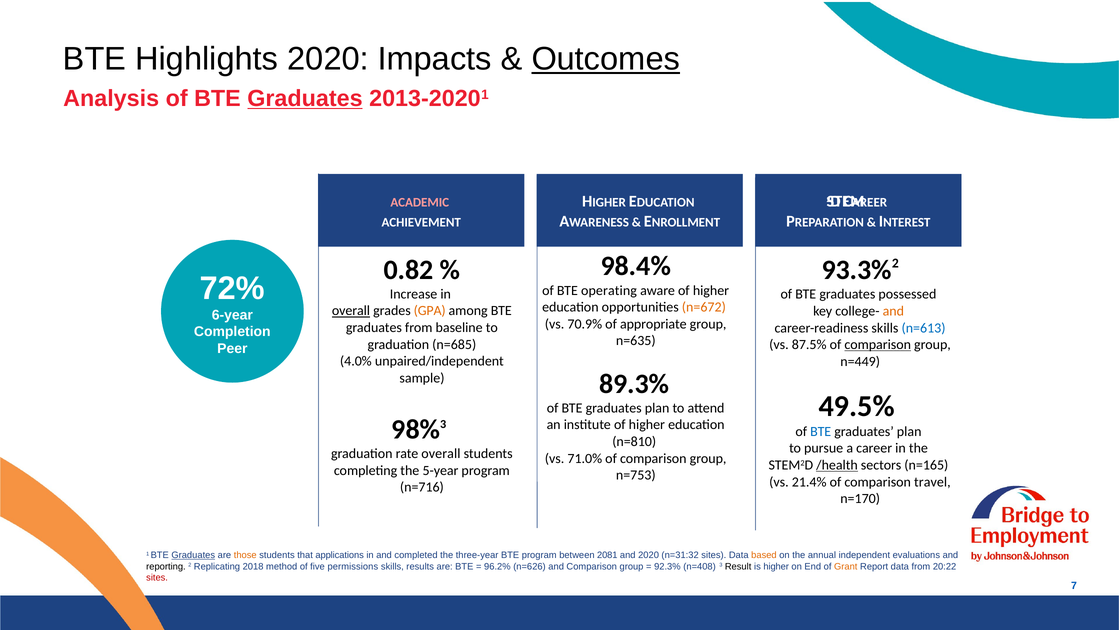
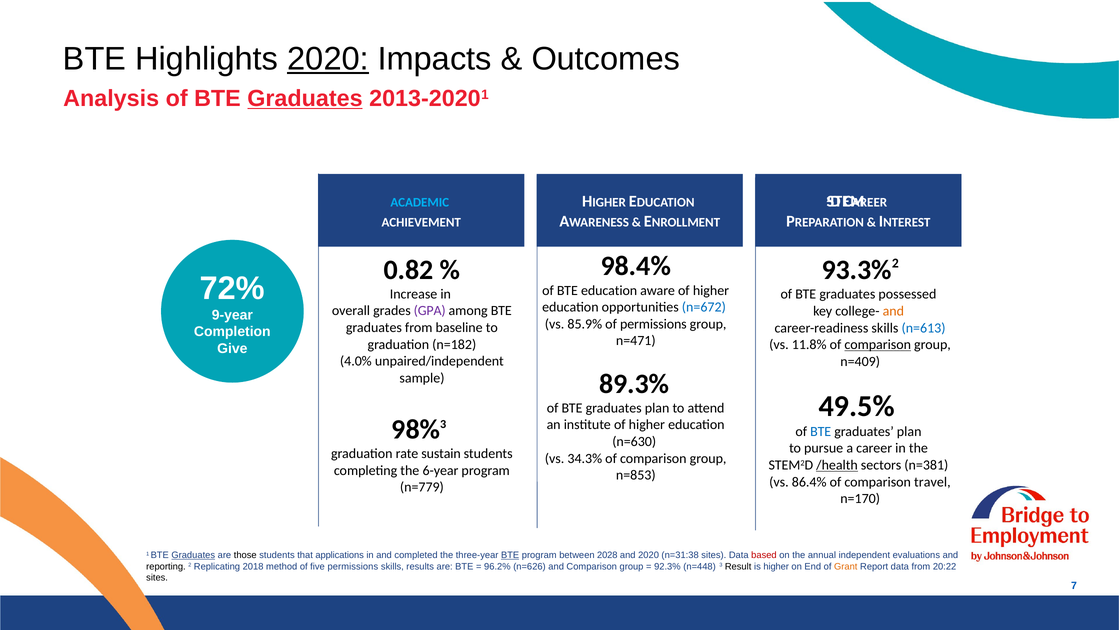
2020 at (328, 59) underline: none -> present
Outcomes underline: present -> none
ACADEMIC colour: pink -> light blue
BTE operating: operating -> education
n=672 colour: orange -> blue
overall at (351, 311) underline: present -> none
GPA colour: orange -> purple
6-year: 6-year -> 9-year
70.9%: 70.9% -> 85.9%
of appropriate: appropriate -> permissions
n=635: n=635 -> n=471
n=685: n=685 -> n=182
87.5%: 87.5% -> 11.8%
Peer: Peer -> Give
n=449: n=449 -> n=409
n=810: n=810 -> n=630
rate overall: overall -> sustain
71.0%: 71.0% -> 34.3%
n=165: n=165 -> n=381
5-year: 5-year -> 6-year
n=753: n=753 -> n=853
21.4%: 21.4% -> 86.4%
n=716: n=716 -> n=779
those colour: orange -> black
BTE at (510, 555) underline: none -> present
2081: 2081 -> 2028
n=31:32: n=31:32 -> n=31:38
based colour: orange -> red
n=408: n=408 -> n=448
sites at (157, 577) colour: red -> black
